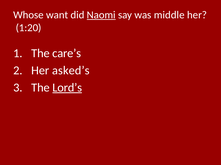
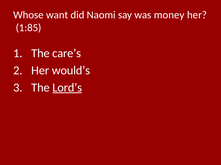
Naomi underline: present -> none
middle: middle -> money
1:20: 1:20 -> 1:85
asked’s: asked’s -> would’s
